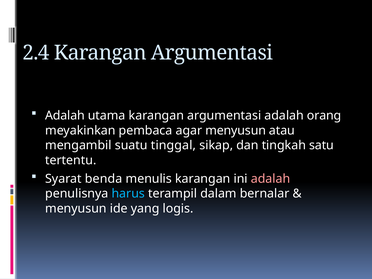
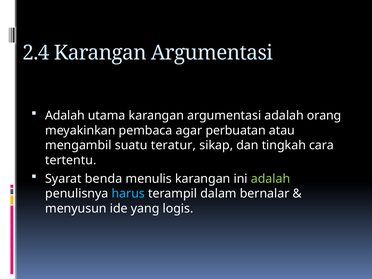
agar menyusun: menyusun -> perbuatan
tinggal: tinggal -> teratur
satu: satu -> cara
adalah at (271, 179) colour: pink -> light green
